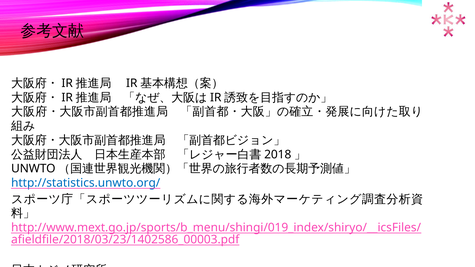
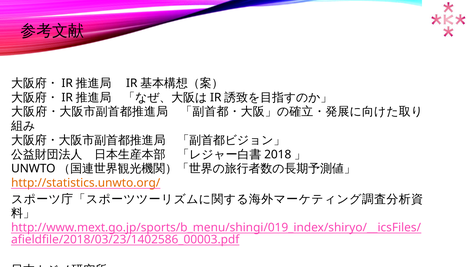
http://statistics.unwto.org/ colour: blue -> orange
